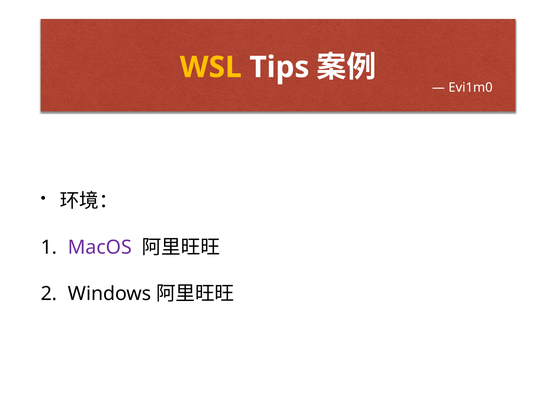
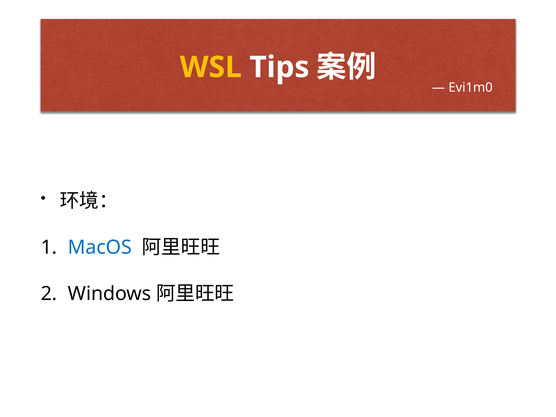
MacOS colour: purple -> blue
